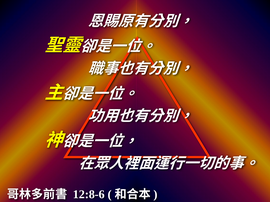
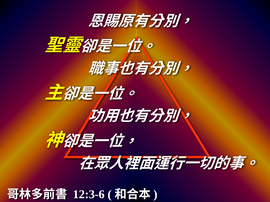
12:8-6: 12:8-6 -> 12:3-6
